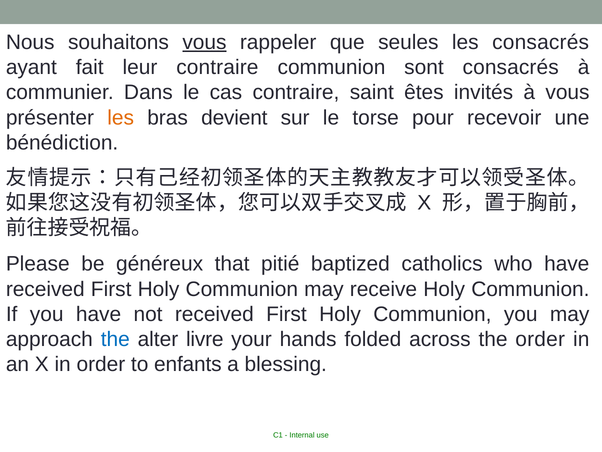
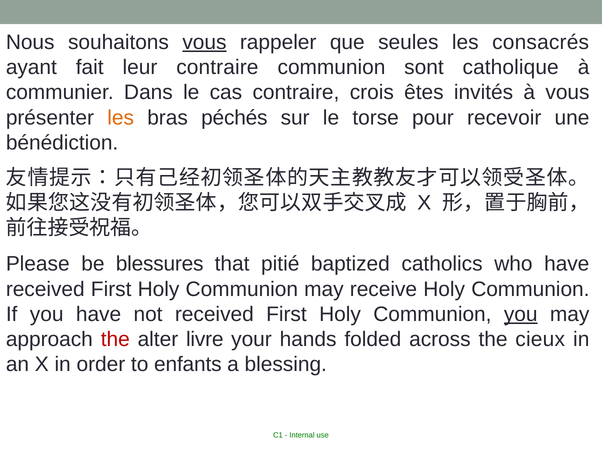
sont consacrés: consacrés -> catholique
saint: saint -> crois
devient: devient -> péchés
généreux: généreux -> blessures
you at (521, 314) underline: none -> present
the at (115, 339) colour: blue -> red
the order: order -> cieux
